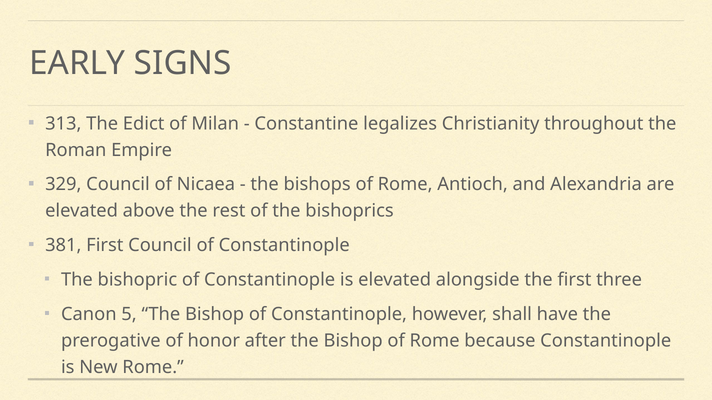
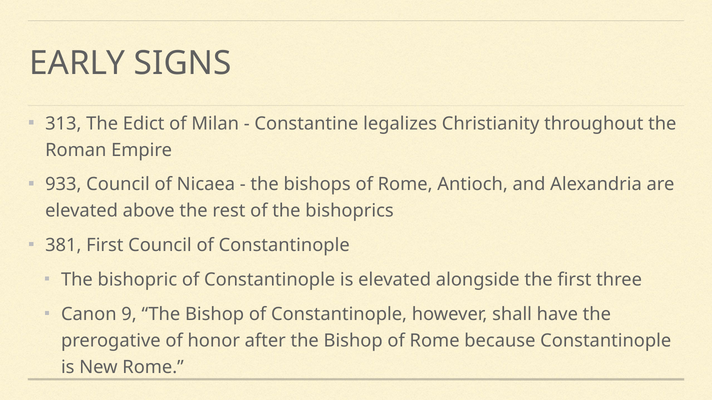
329: 329 -> 933
5: 5 -> 9
